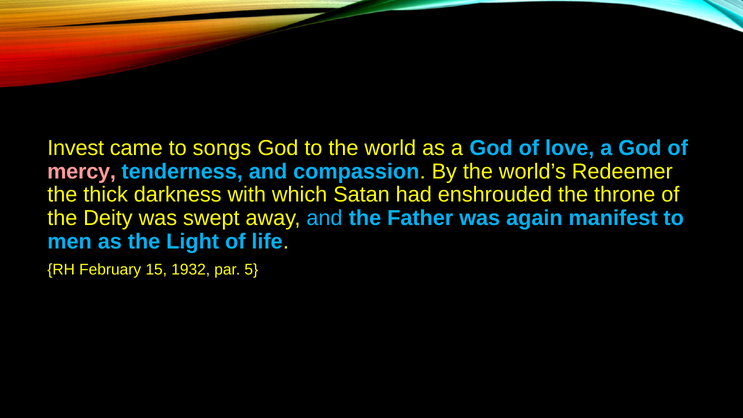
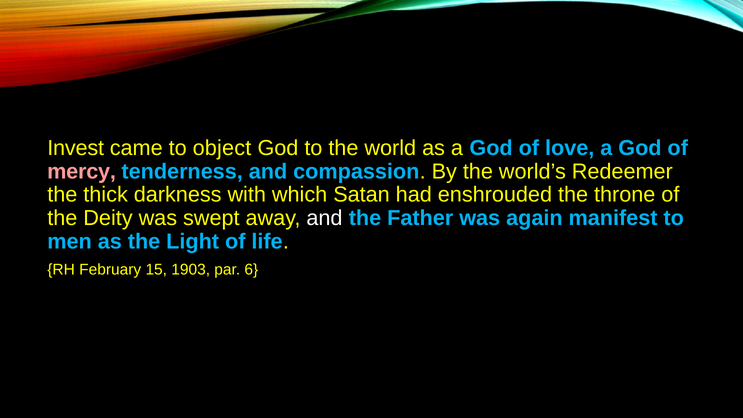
songs: songs -> object
and at (324, 218) colour: light blue -> white
1932: 1932 -> 1903
5: 5 -> 6
